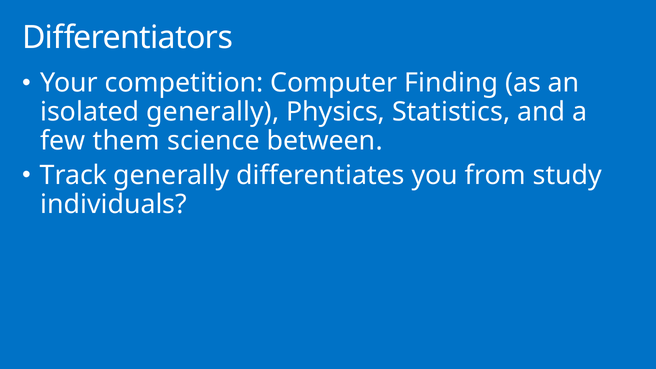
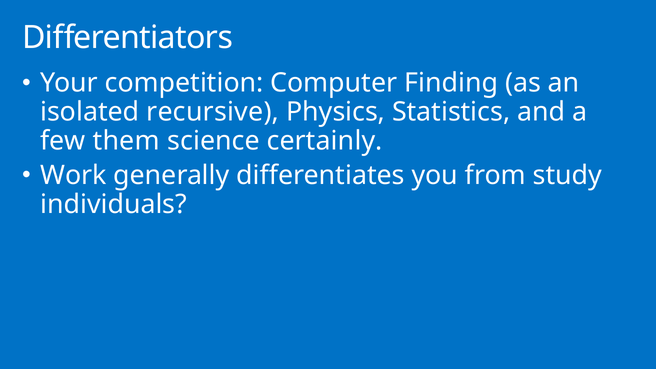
isolated generally: generally -> recursive
between: between -> certainly
Track: Track -> Work
